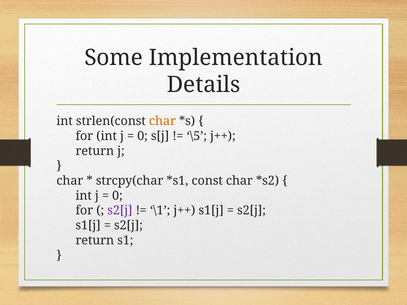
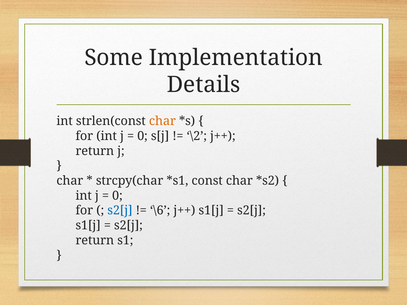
\5: \5 -> \2
s2[j at (120, 211) colour: purple -> blue
\1: \1 -> \6
